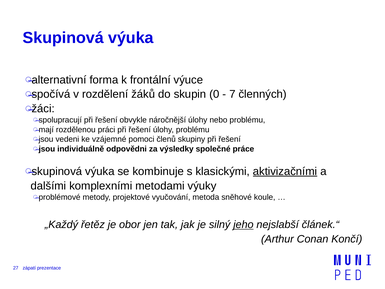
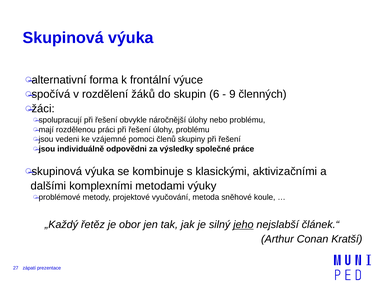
0: 0 -> 6
7: 7 -> 9
aktivizačními underline: present -> none
Končí: Končí -> Kratší
